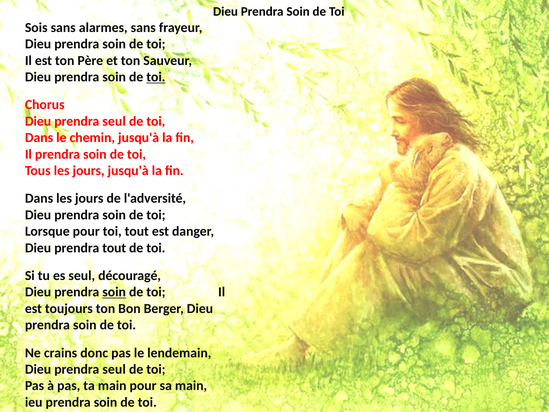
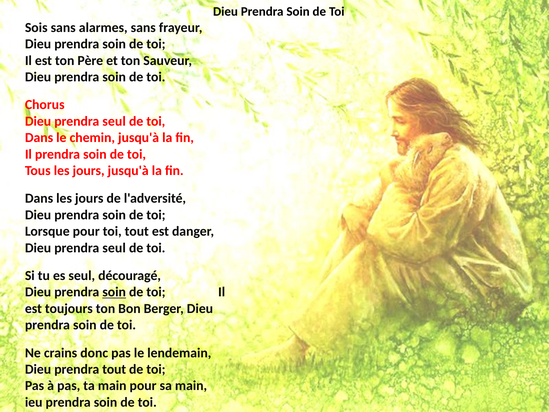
toi at (156, 77) underline: present -> none
tout at (114, 248): tout -> seul
seul at (114, 369): seul -> tout
